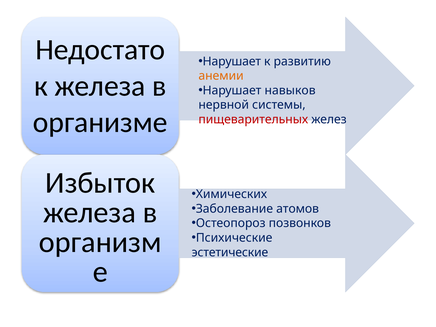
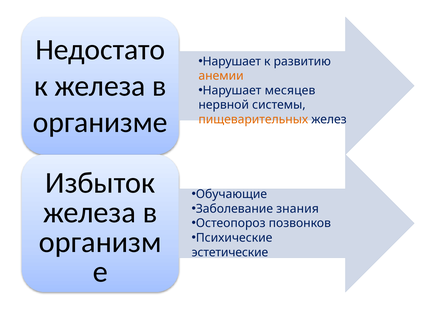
навыков: навыков -> месяцев
пищеварительных colour: red -> orange
Химических: Химических -> Обучающие
атомов: атомов -> знания
